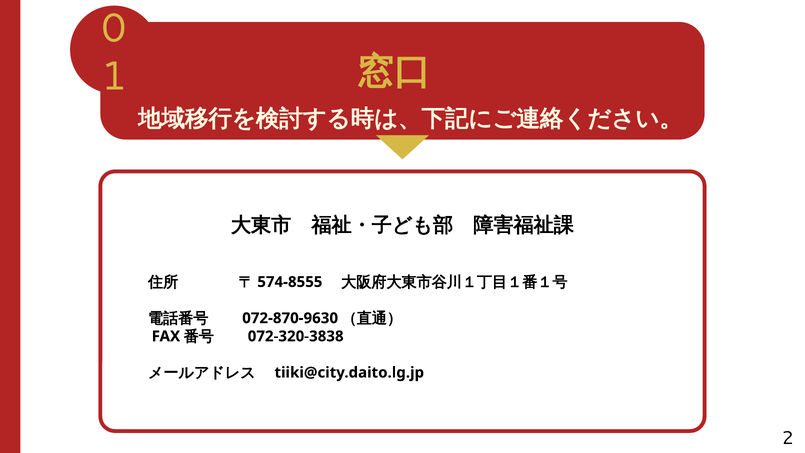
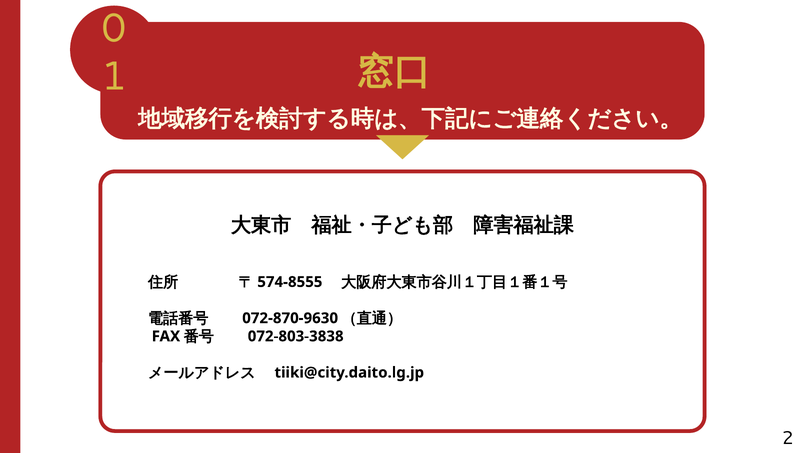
072-320-3838: 072-320-3838 -> 072-803-3838
